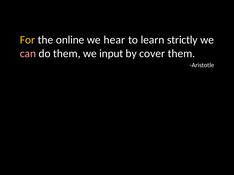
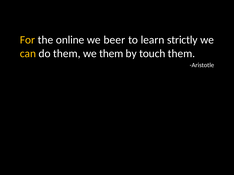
hear: hear -> beer
can colour: pink -> yellow
we input: input -> them
cover: cover -> touch
